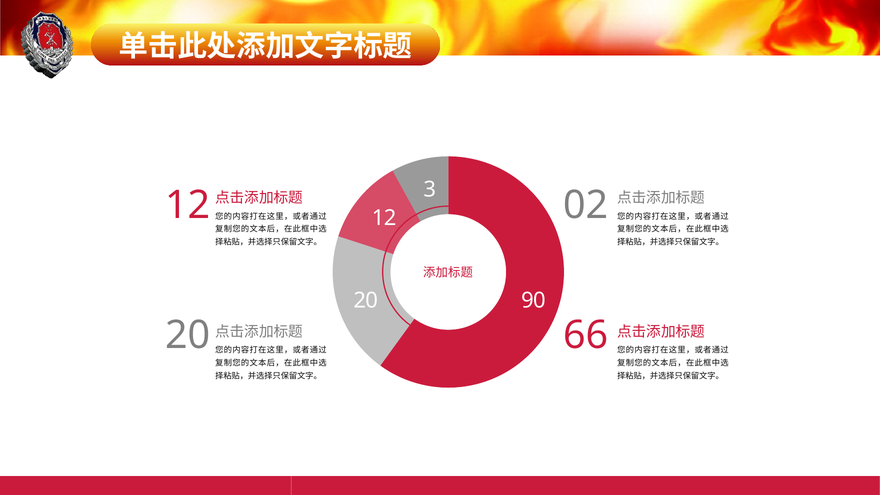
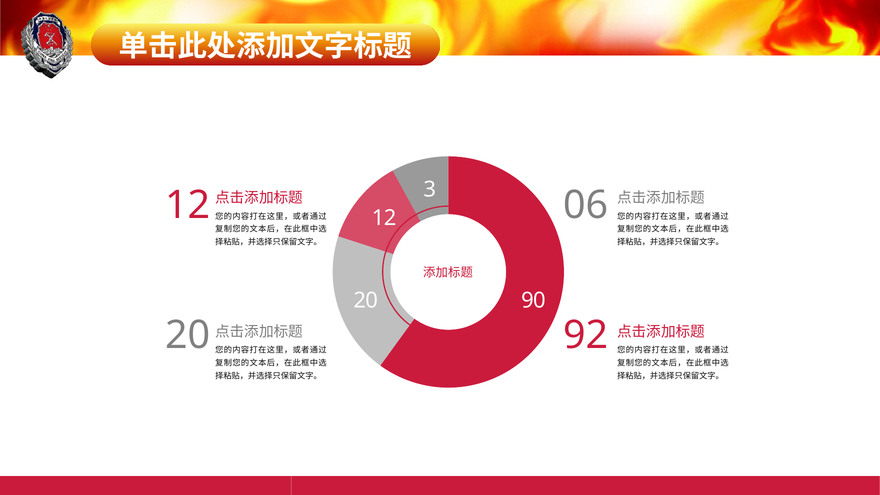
02: 02 -> 06
66: 66 -> 92
